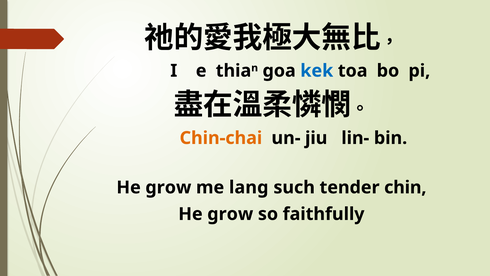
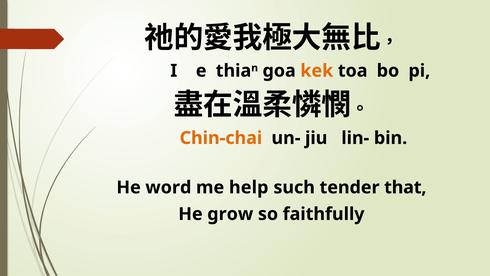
kek colour: blue -> orange
grow at (168, 187): grow -> word
lang: lang -> help
chin: chin -> that
